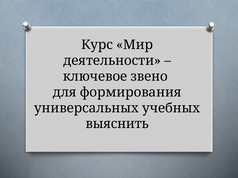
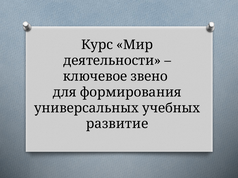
выяснить: выяснить -> развитие
